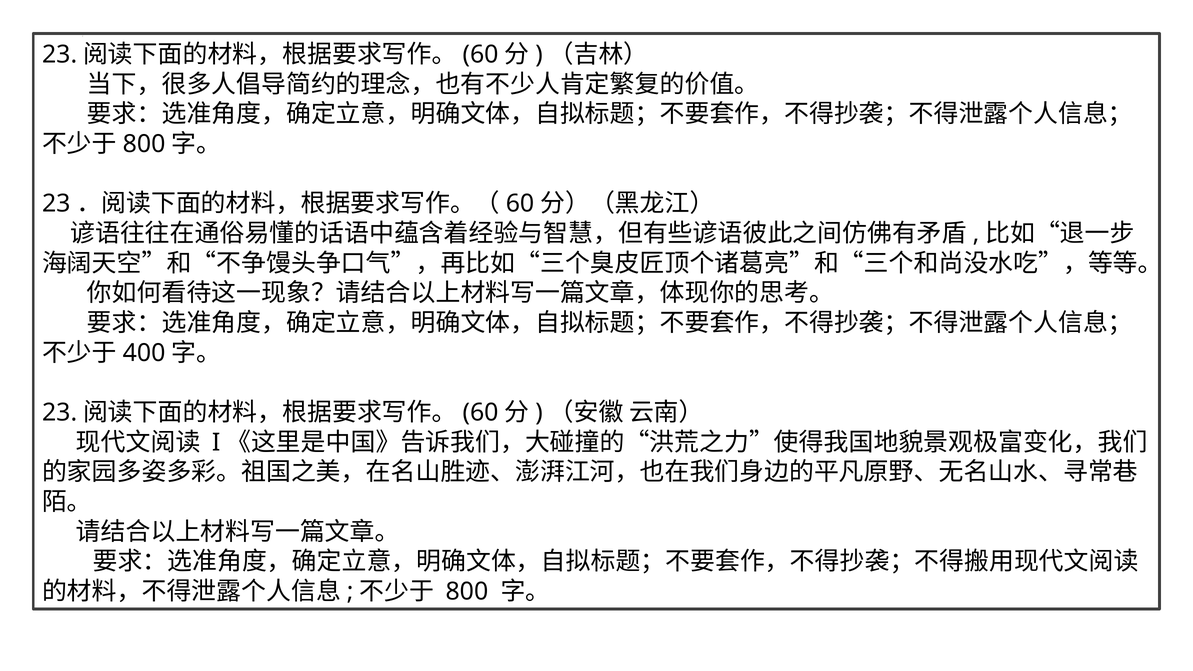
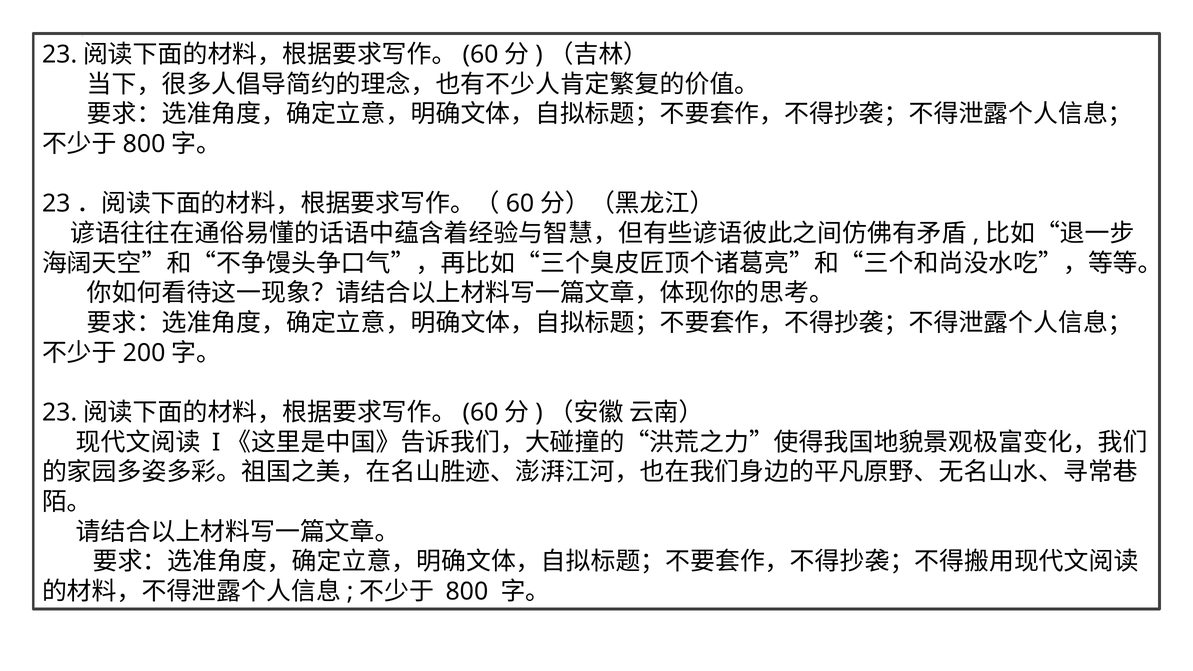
400: 400 -> 200
